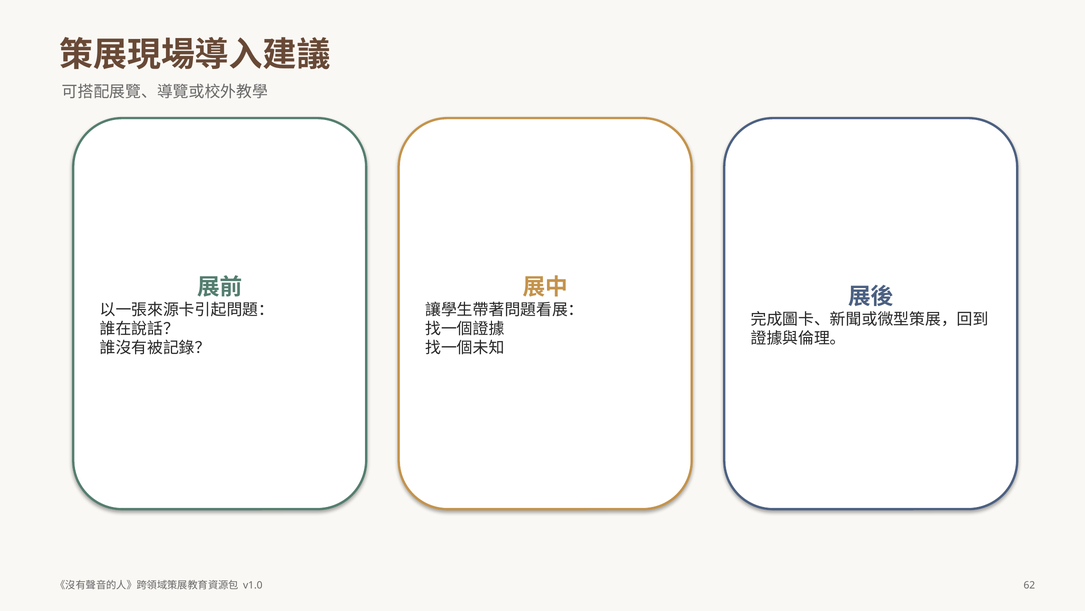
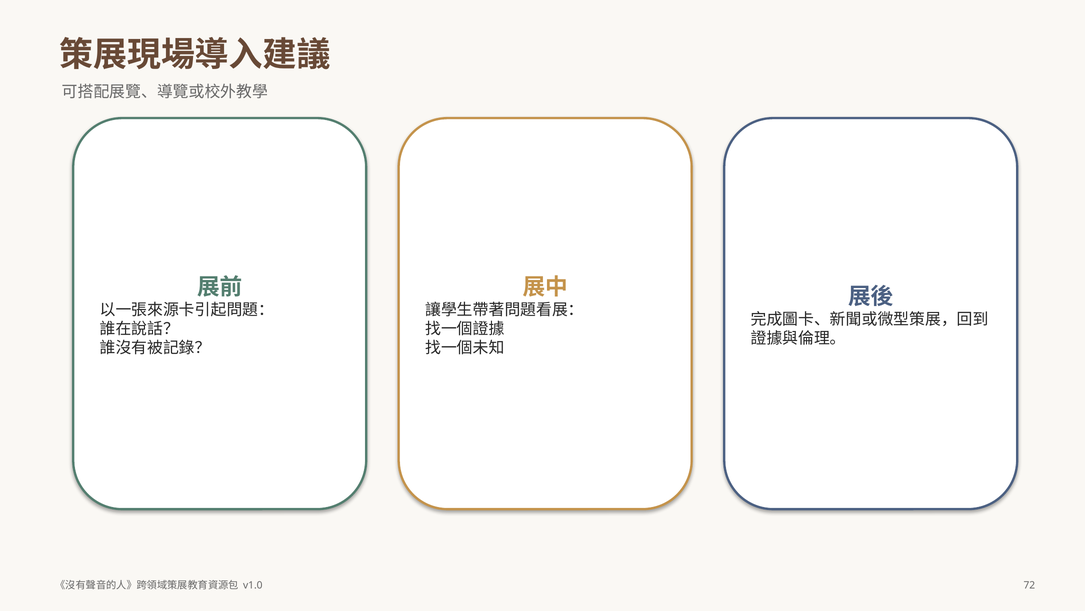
62: 62 -> 72
